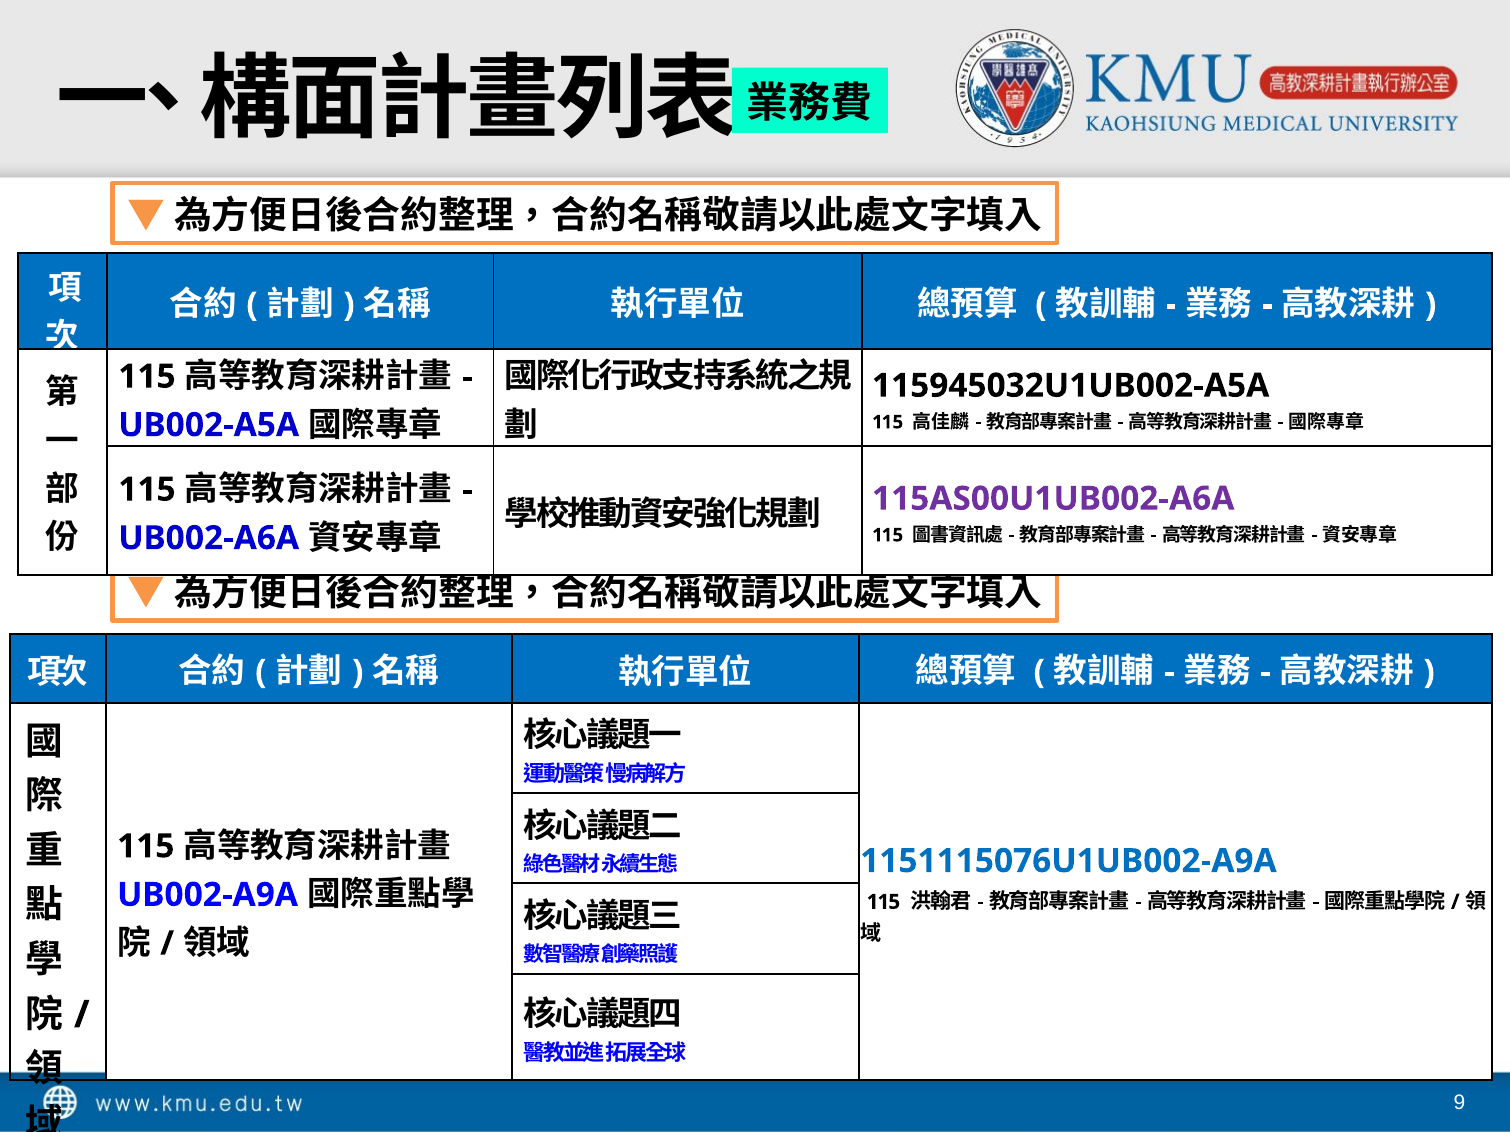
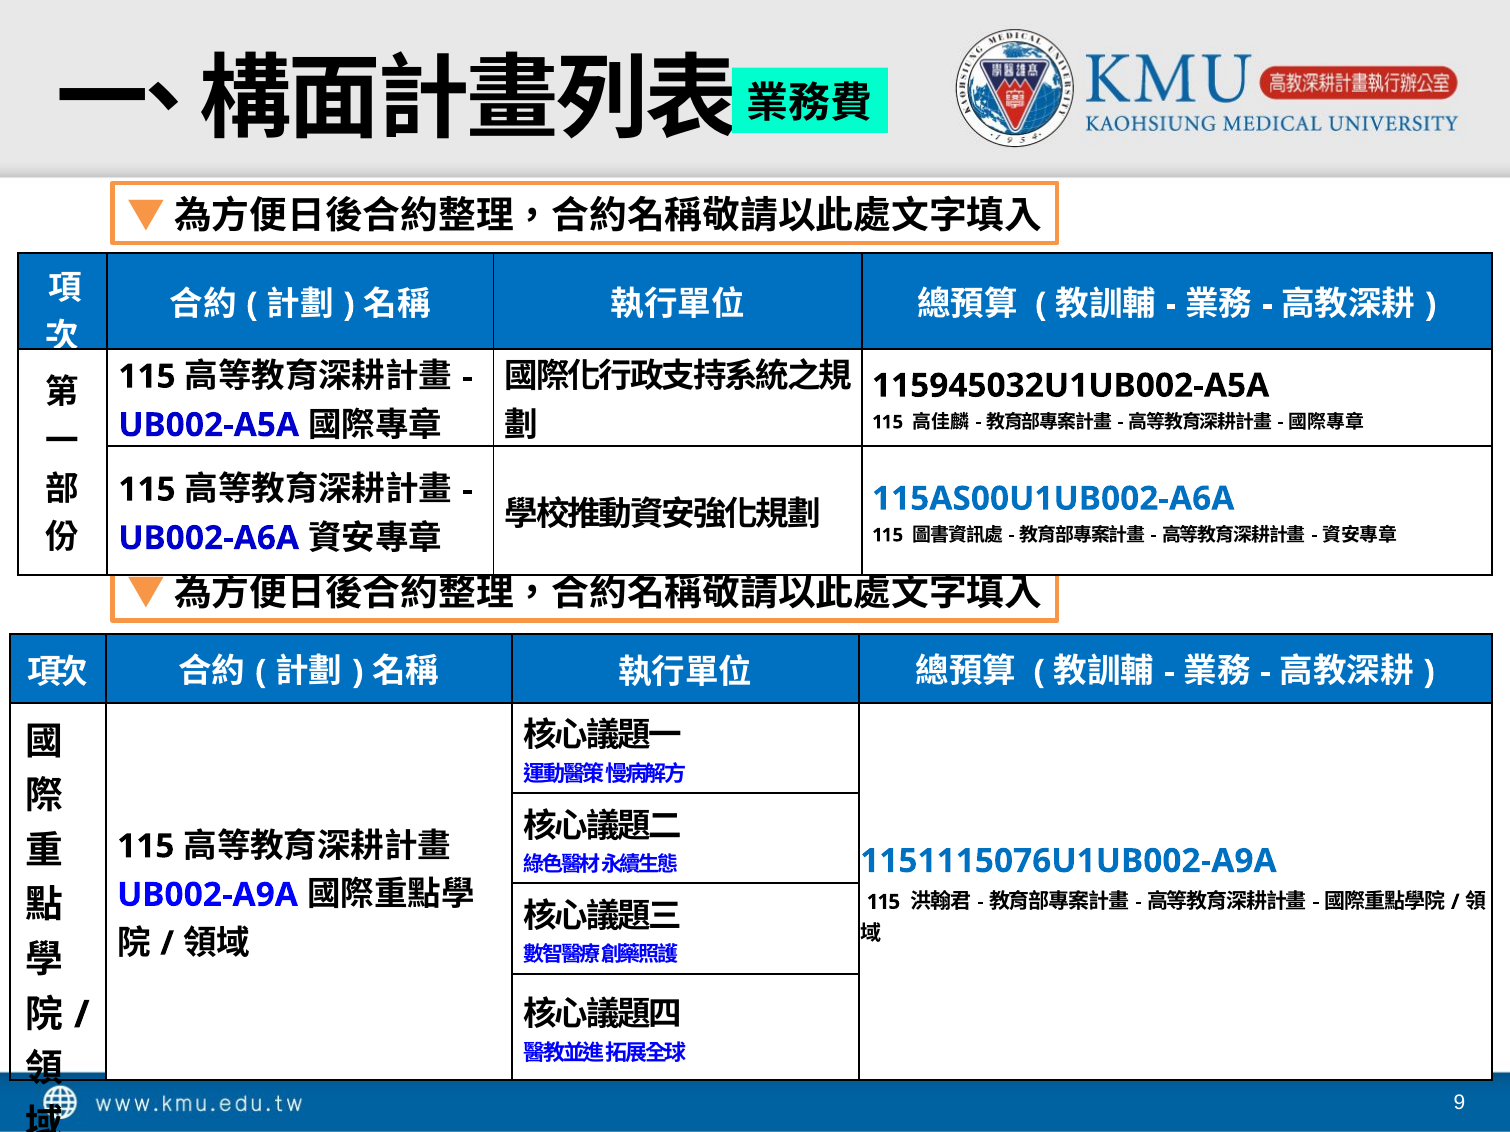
115AS00U1UB002-A6A colour: purple -> blue
